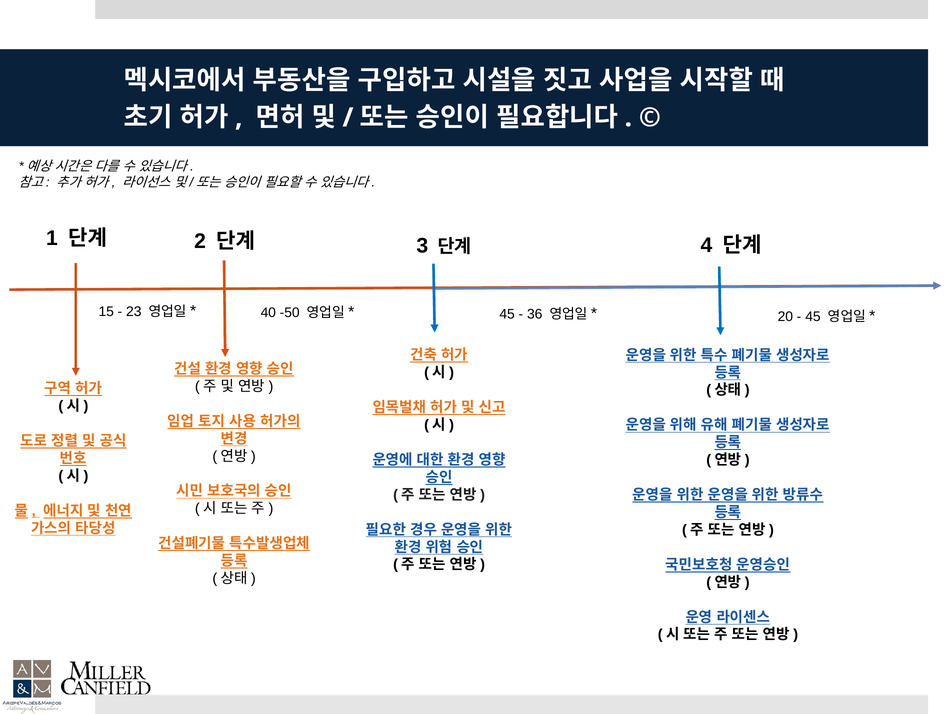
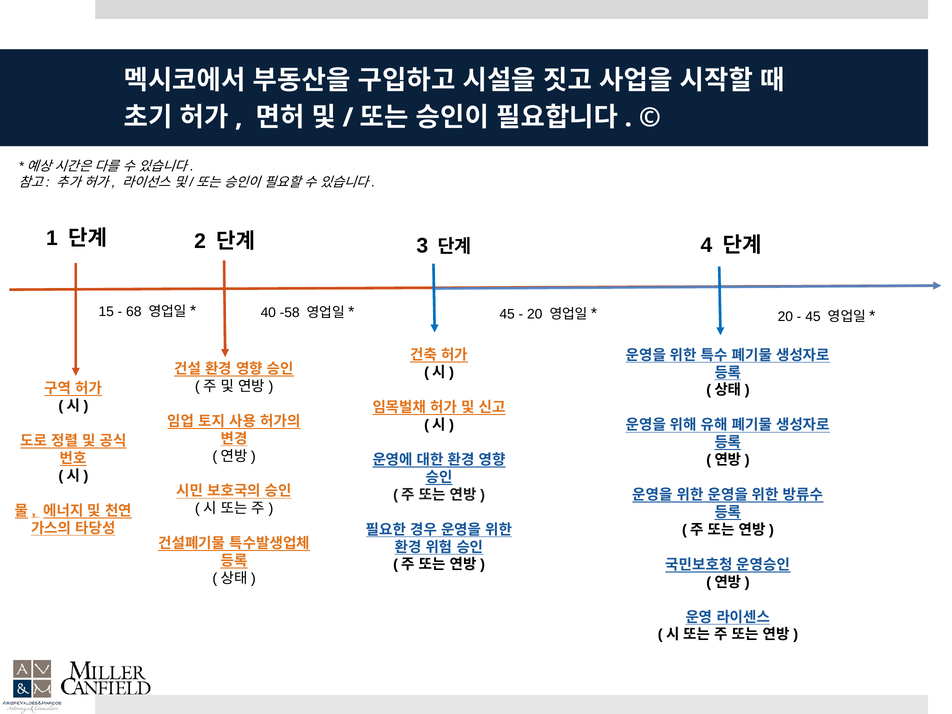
23: 23 -> 68
-50: -50 -> -58
36 at (535, 314): 36 -> 20
